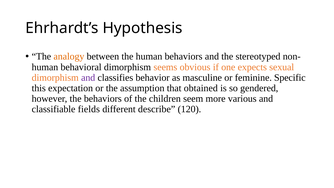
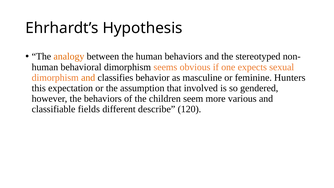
and at (88, 78) colour: purple -> orange
Specific: Specific -> Hunters
obtained: obtained -> involved
